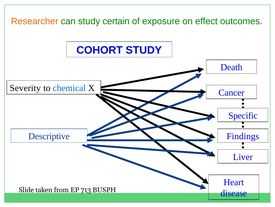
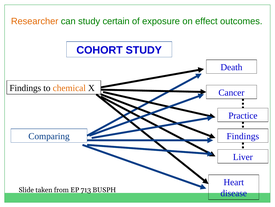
Severity at (25, 88): Severity -> Findings
chemical colour: blue -> orange
Specific: Specific -> Practice
Descriptive: Descriptive -> Comparing
